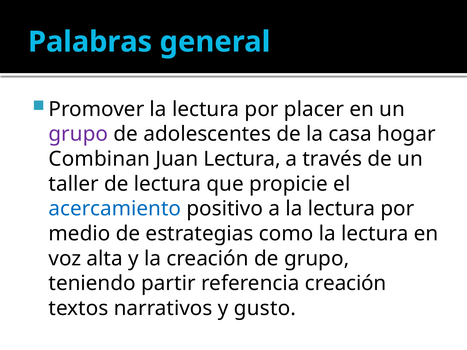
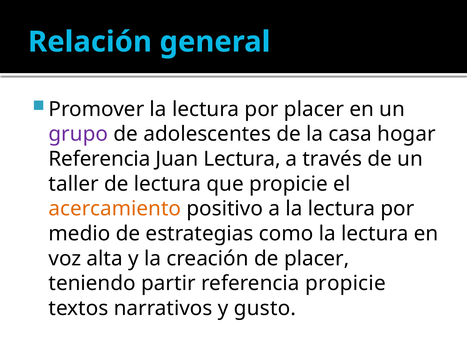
Palabras: Palabras -> Relación
Combinan at (99, 159): Combinan -> Referencia
acercamiento colour: blue -> orange
de grupo: grupo -> placer
referencia creación: creación -> propicie
